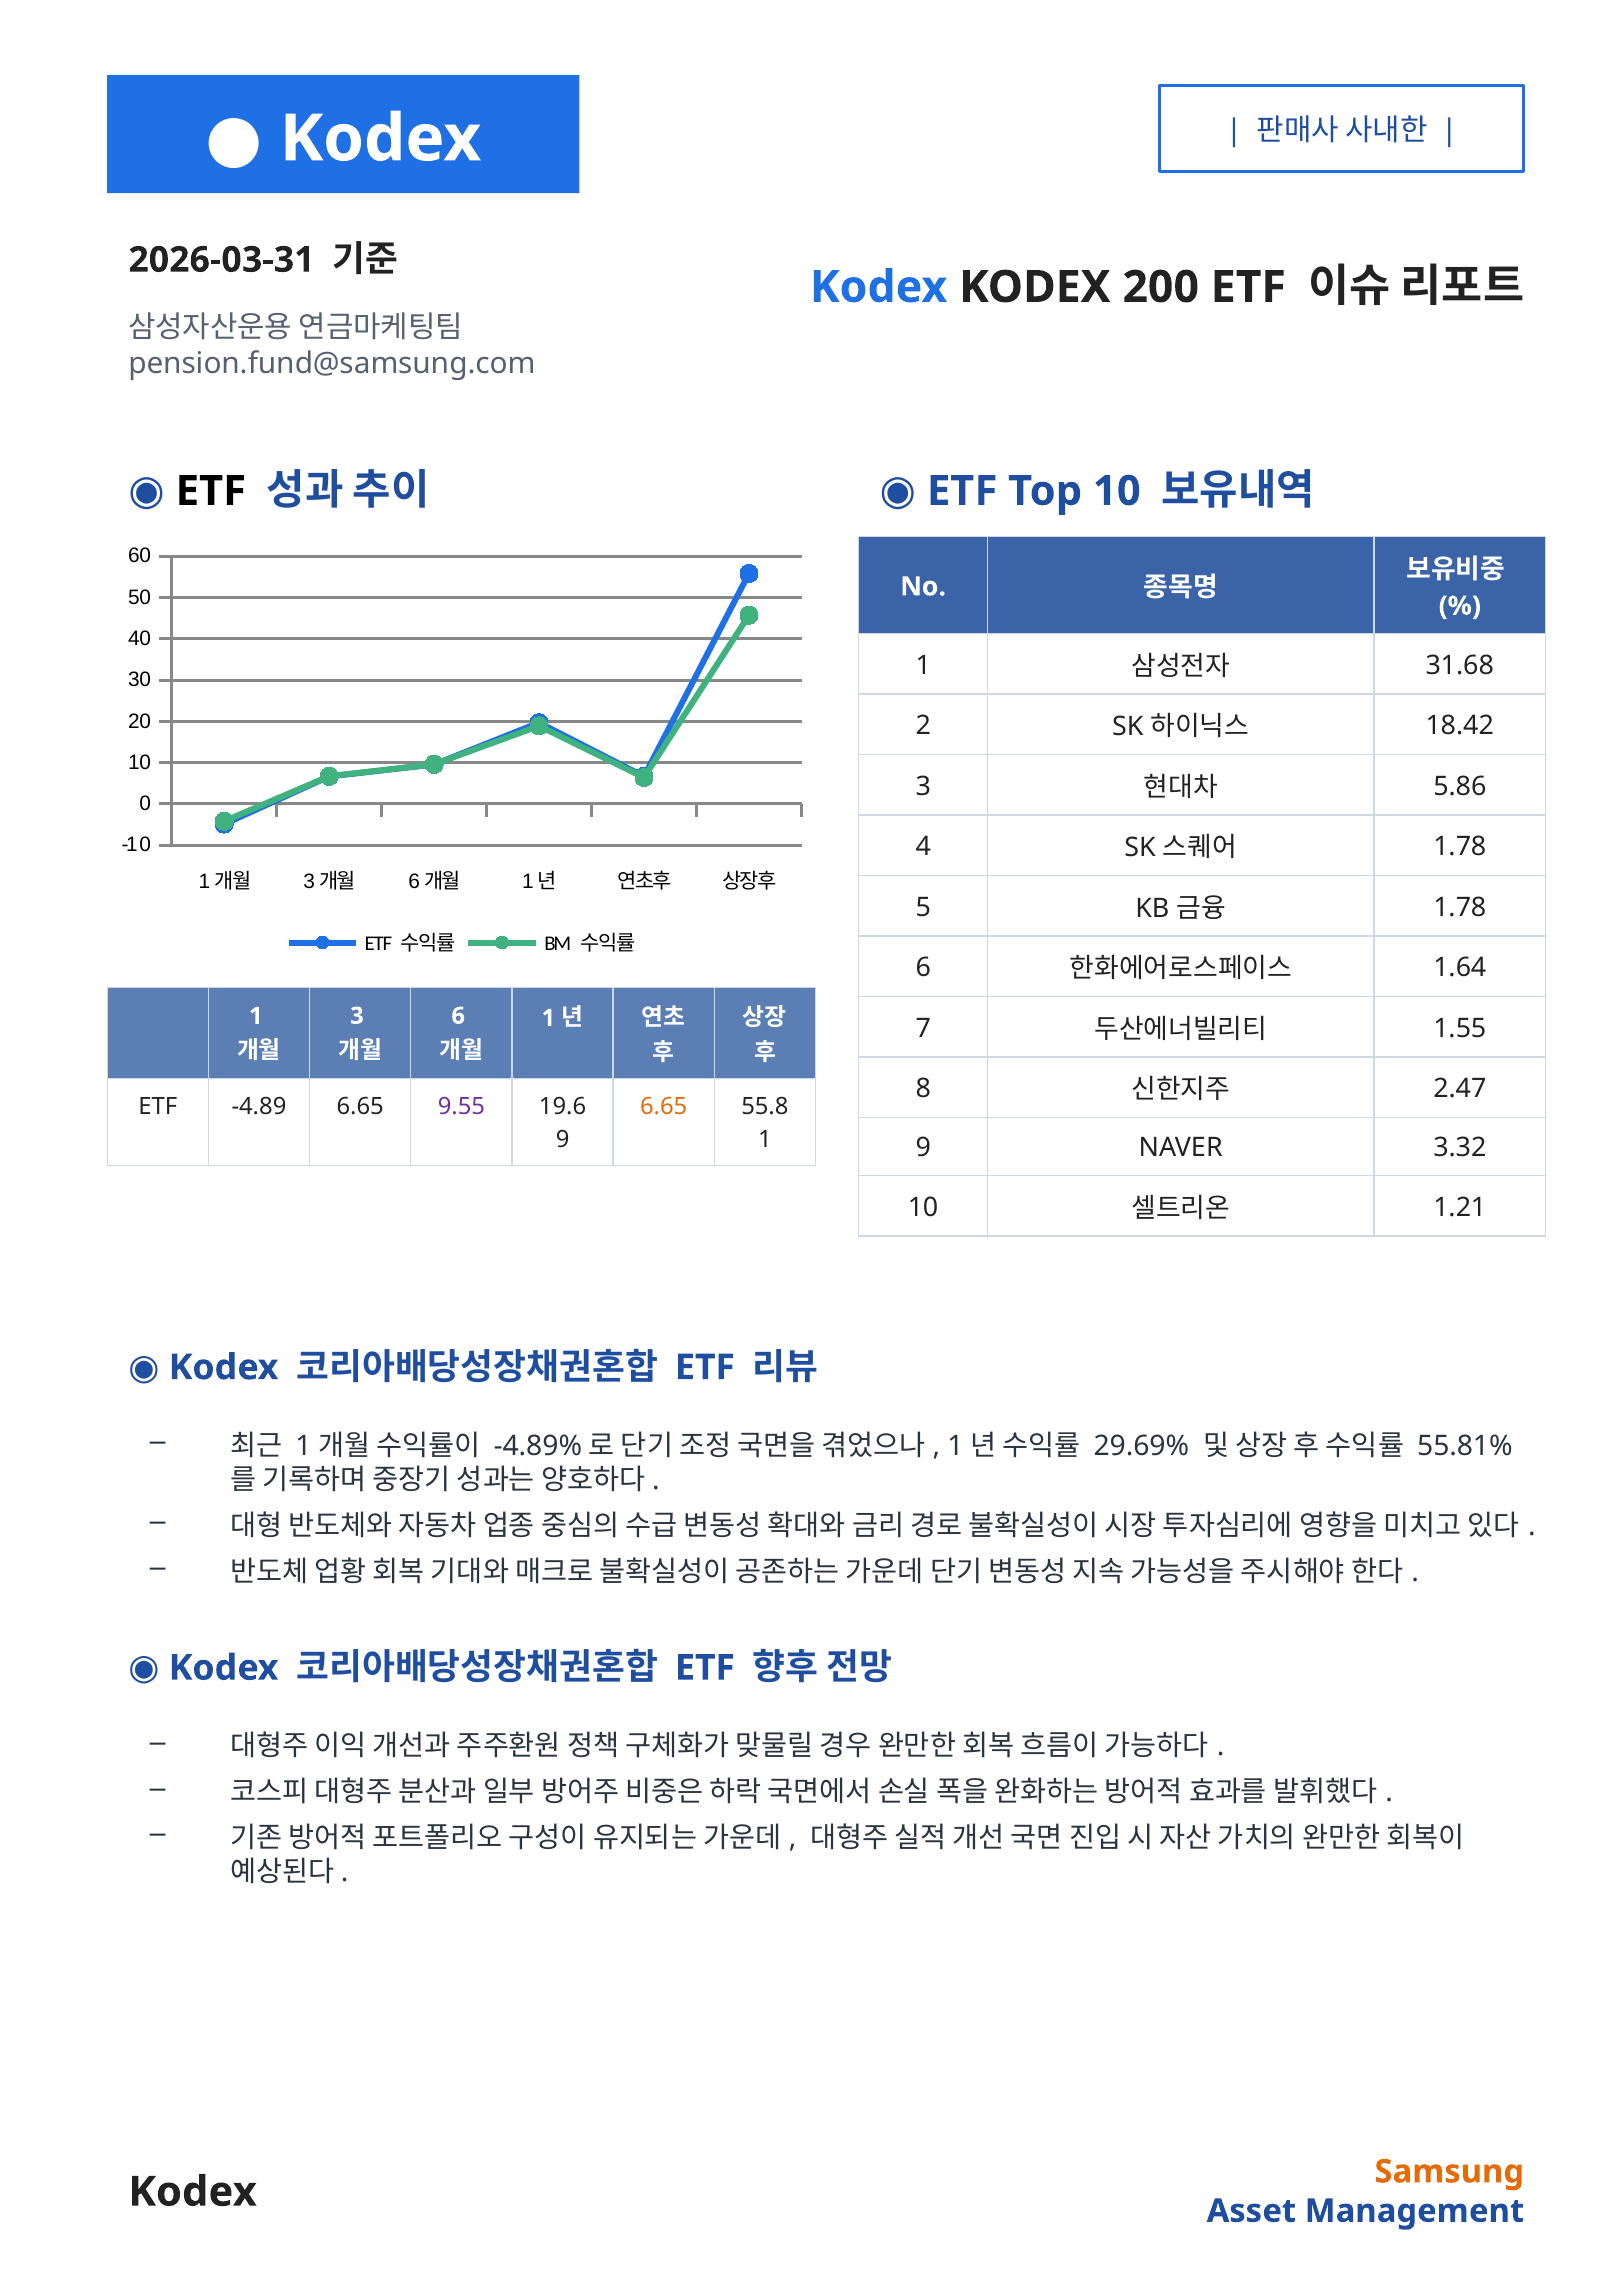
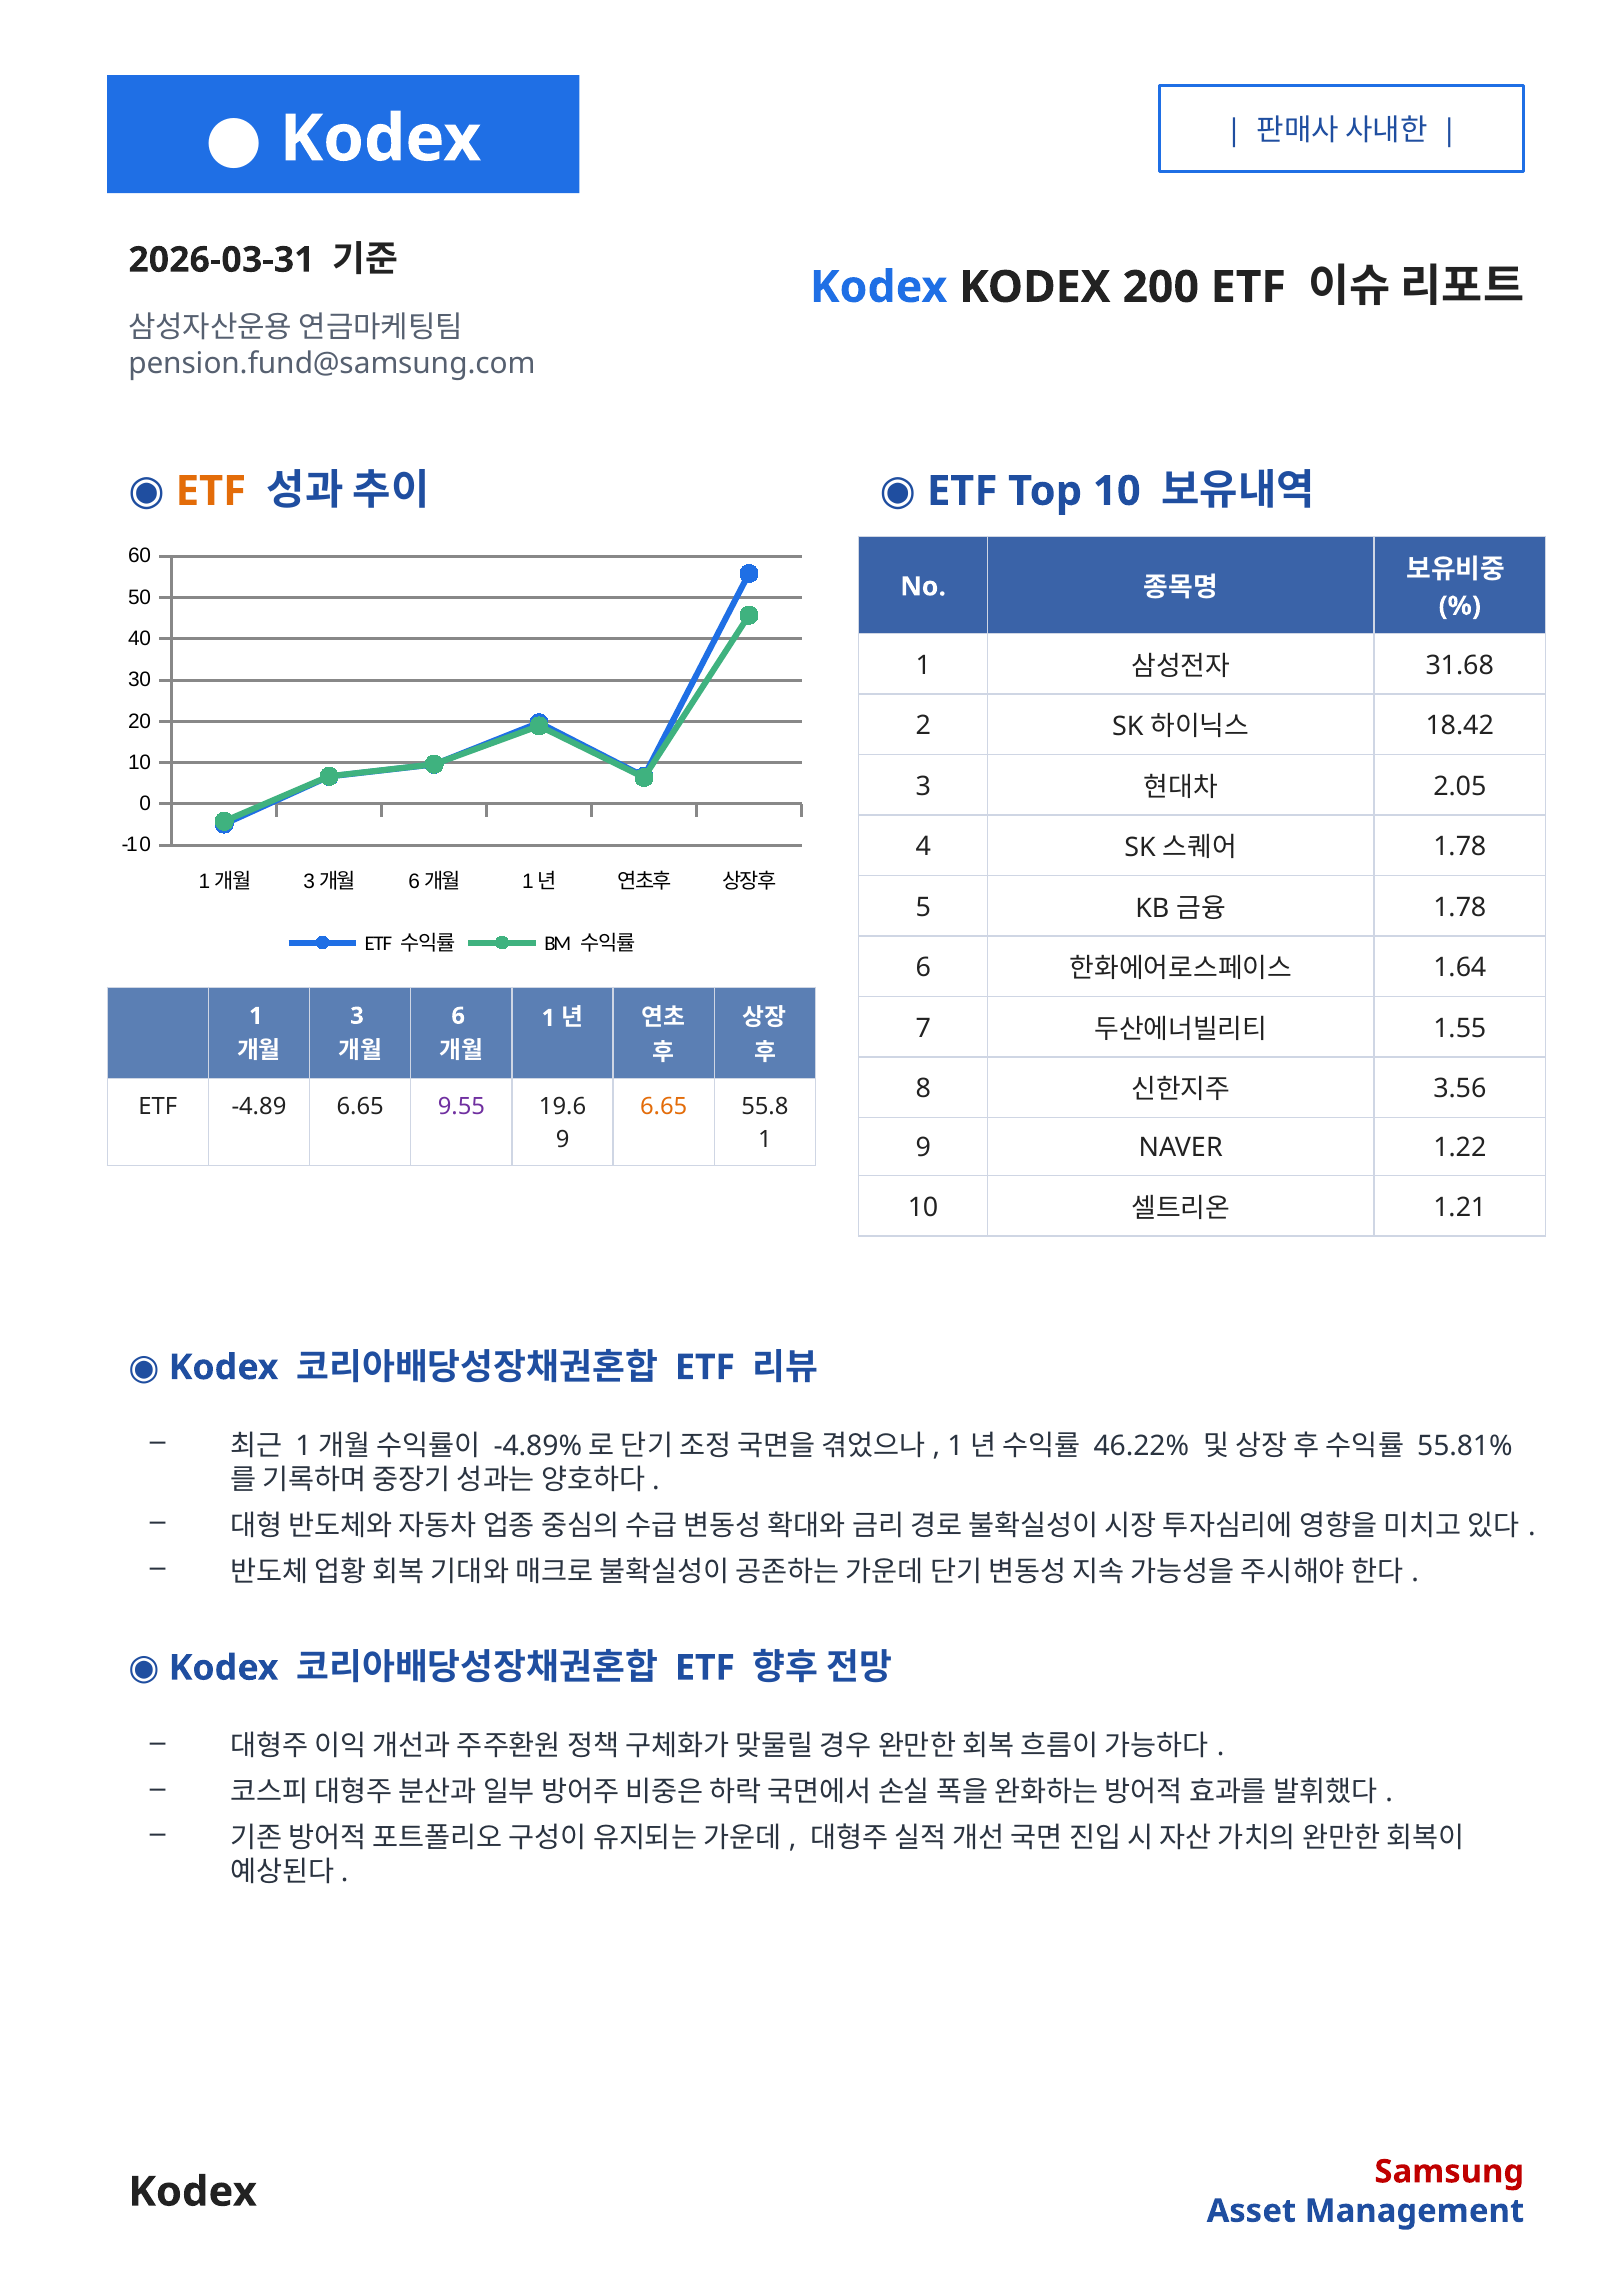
ETF at (211, 491) colour: black -> orange
5.86: 5.86 -> 2.05
2.47: 2.47 -> 3.56
3.32: 3.32 -> 1.22
29.69%: 29.69% -> 46.22%
Samsung colour: orange -> red
